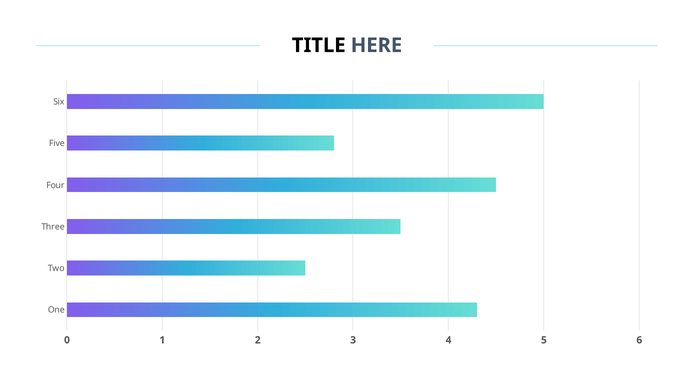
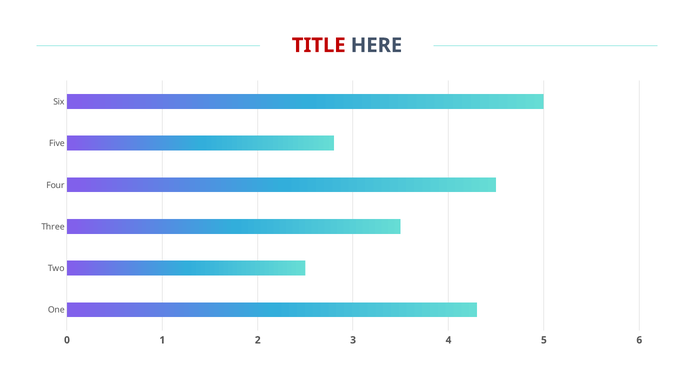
TITLE colour: black -> red
